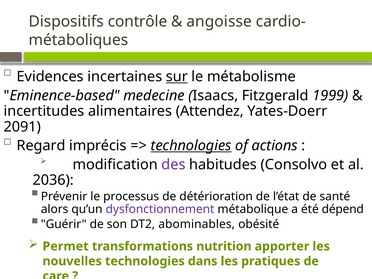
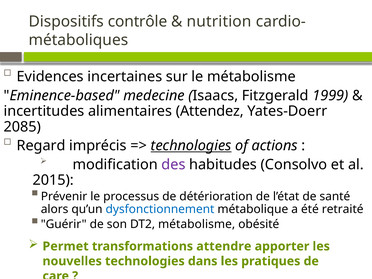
angoisse: angoisse -> nutrition
sur underline: present -> none
2091: 2091 -> 2085
2036: 2036 -> 2015
dysfonctionnement colour: purple -> blue
dépend: dépend -> retraité
DT2 abominables: abominables -> métabolisme
nutrition: nutrition -> attendre
